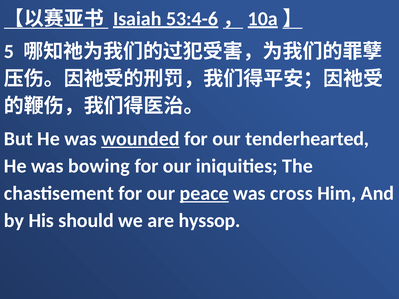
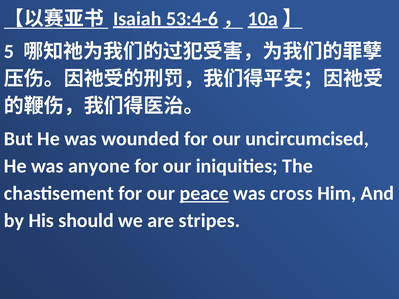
wounded underline: present -> none
tenderhearted: tenderhearted -> uncircumcised
bowing: bowing -> anyone
hyssop: hyssop -> stripes
